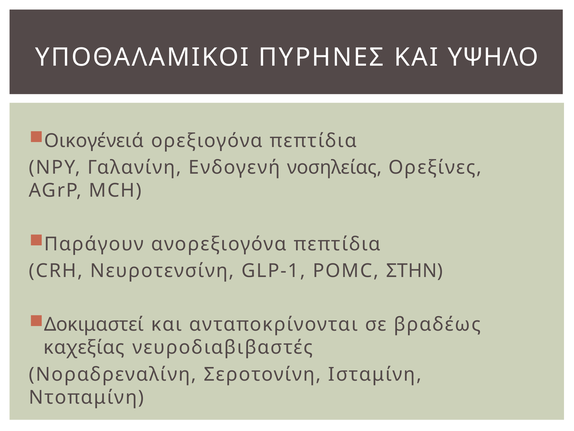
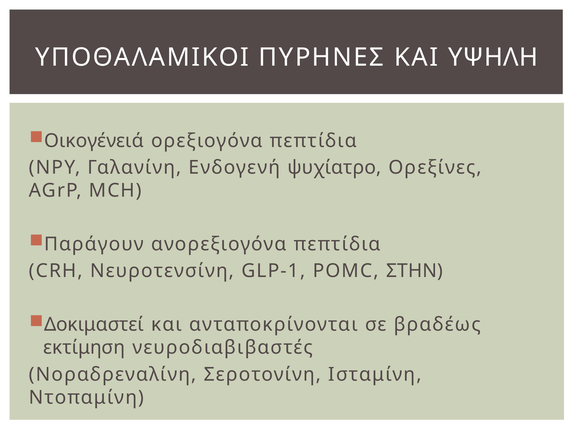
ΥΨΗΛΟ: ΥΨΗΛΟ -> ΥΨΗΛΗ
νοσηλείας: νοσηλείας -> ψυχίατρο
καχεξίας: καχεξίας -> εκτίμηση
